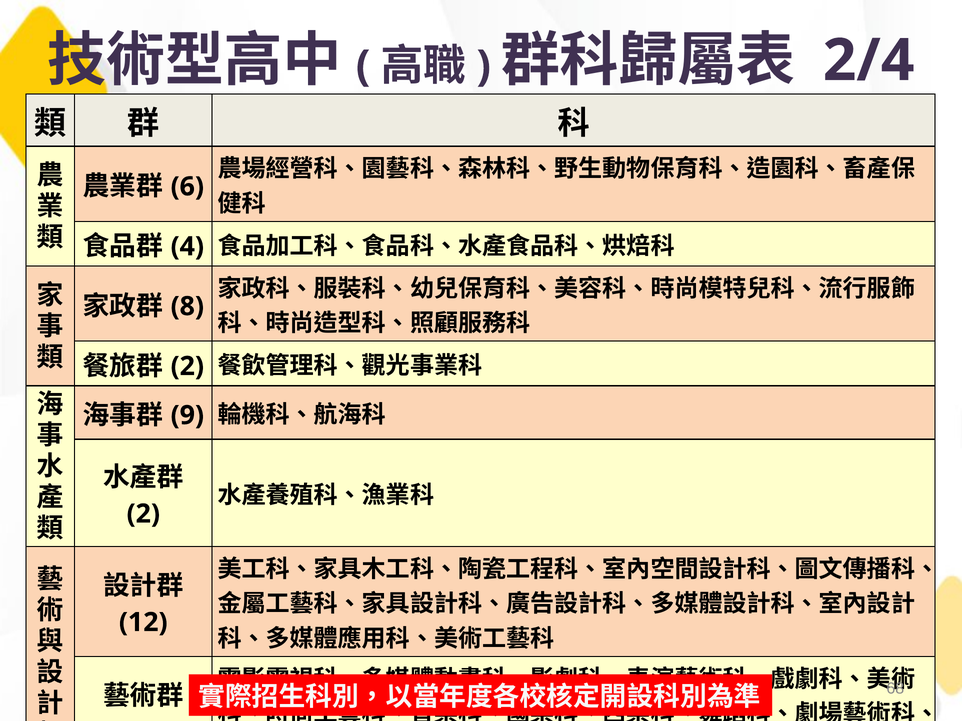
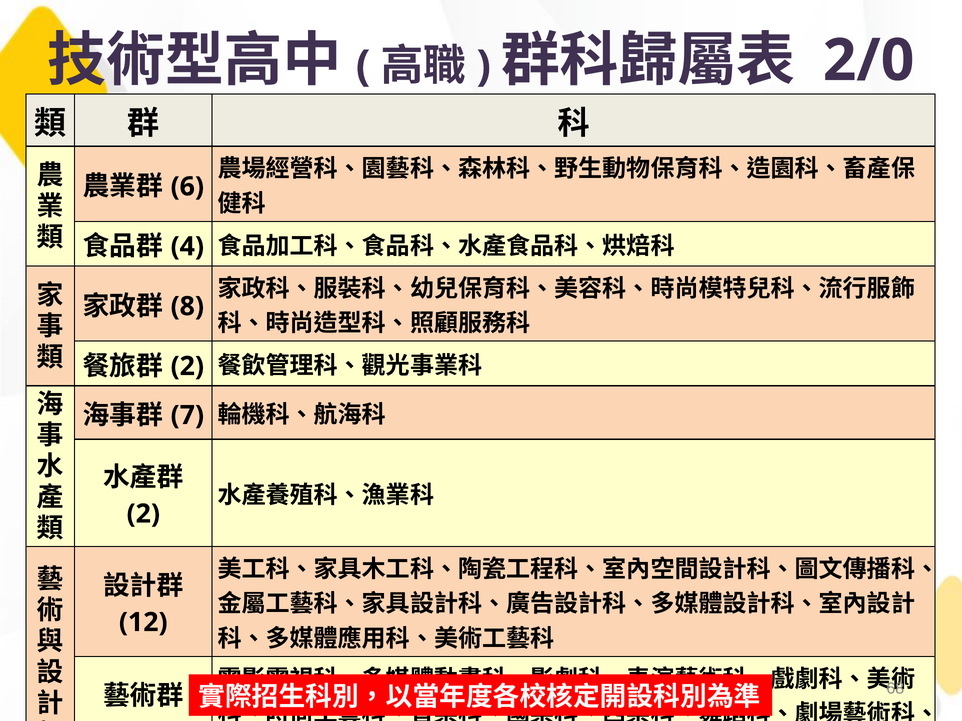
2/4: 2/4 -> 2/0
9: 9 -> 7
